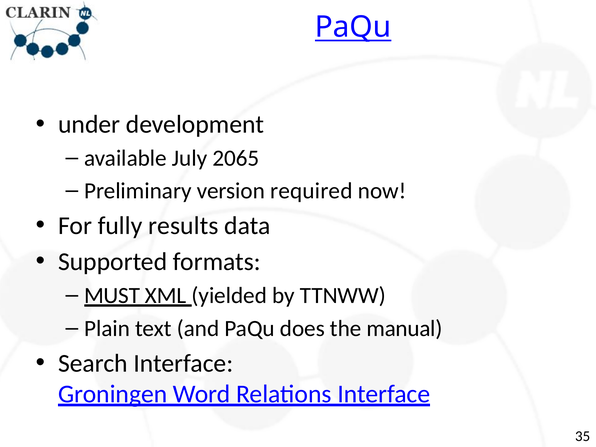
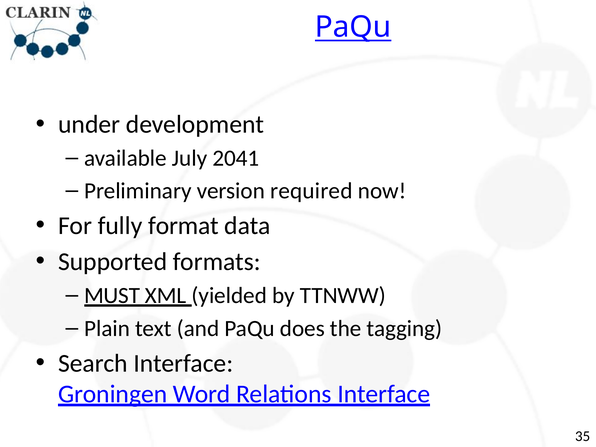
2065: 2065 -> 2041
results: results -> format
manual: manual -> tagging
